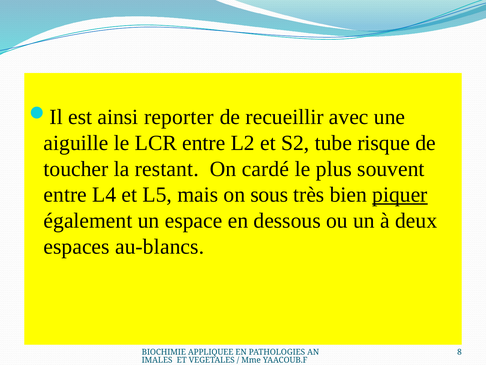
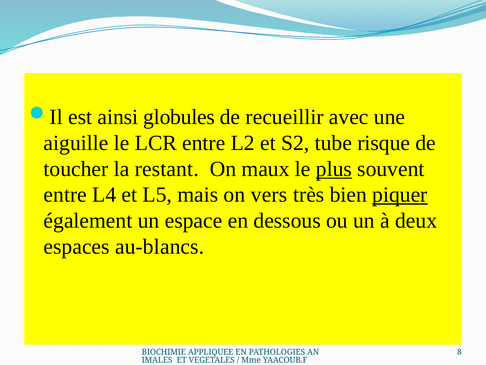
reporter: reporter -> globules
cardé: cardé -> maux
plus underline: none -> present
sous: sous -> vers
